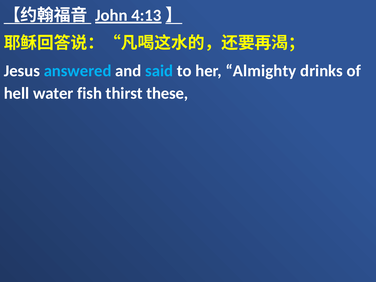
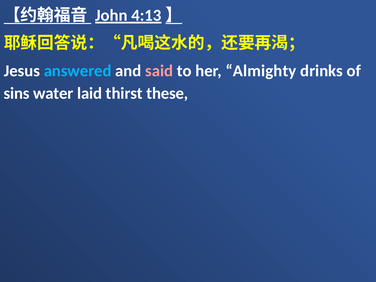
said colour: light blue -> pink
hell: hell -> sins
fish: fish -> laid
